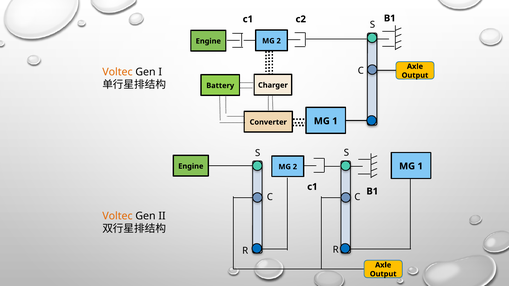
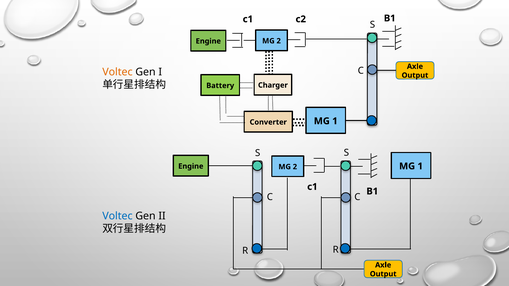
Voltec at (117, 216) colour: orange -> blue
